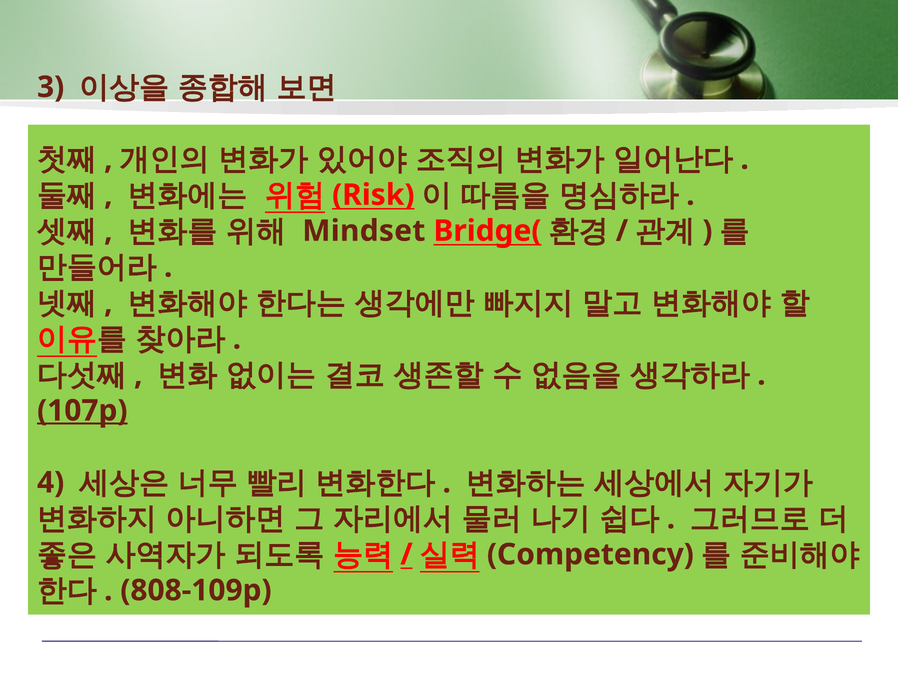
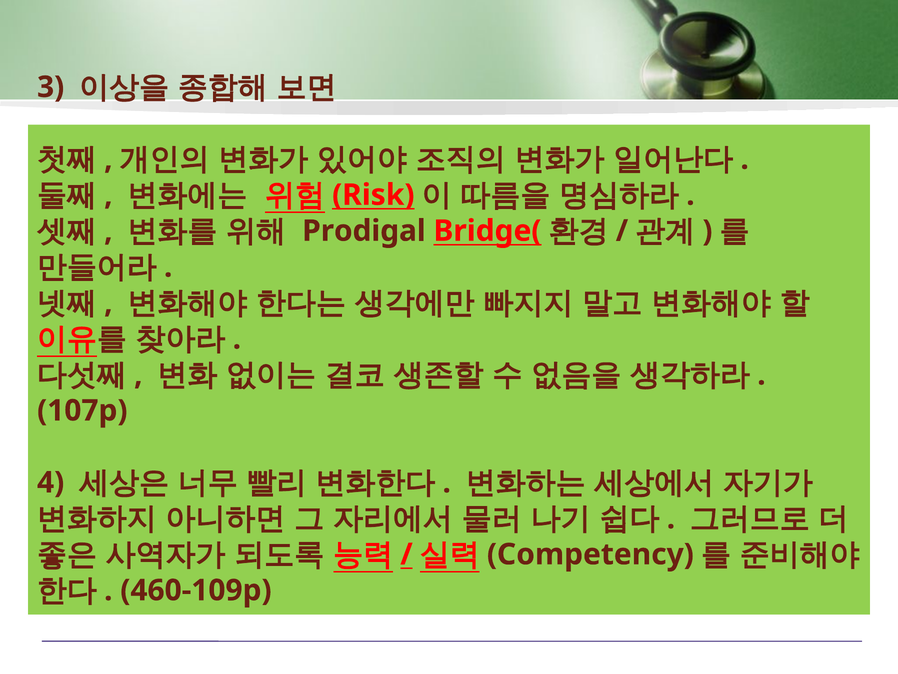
Mindset: Mindset -> Prodigal
107p underline: present -> none
808-109p: 808-109p -> 460-109p
